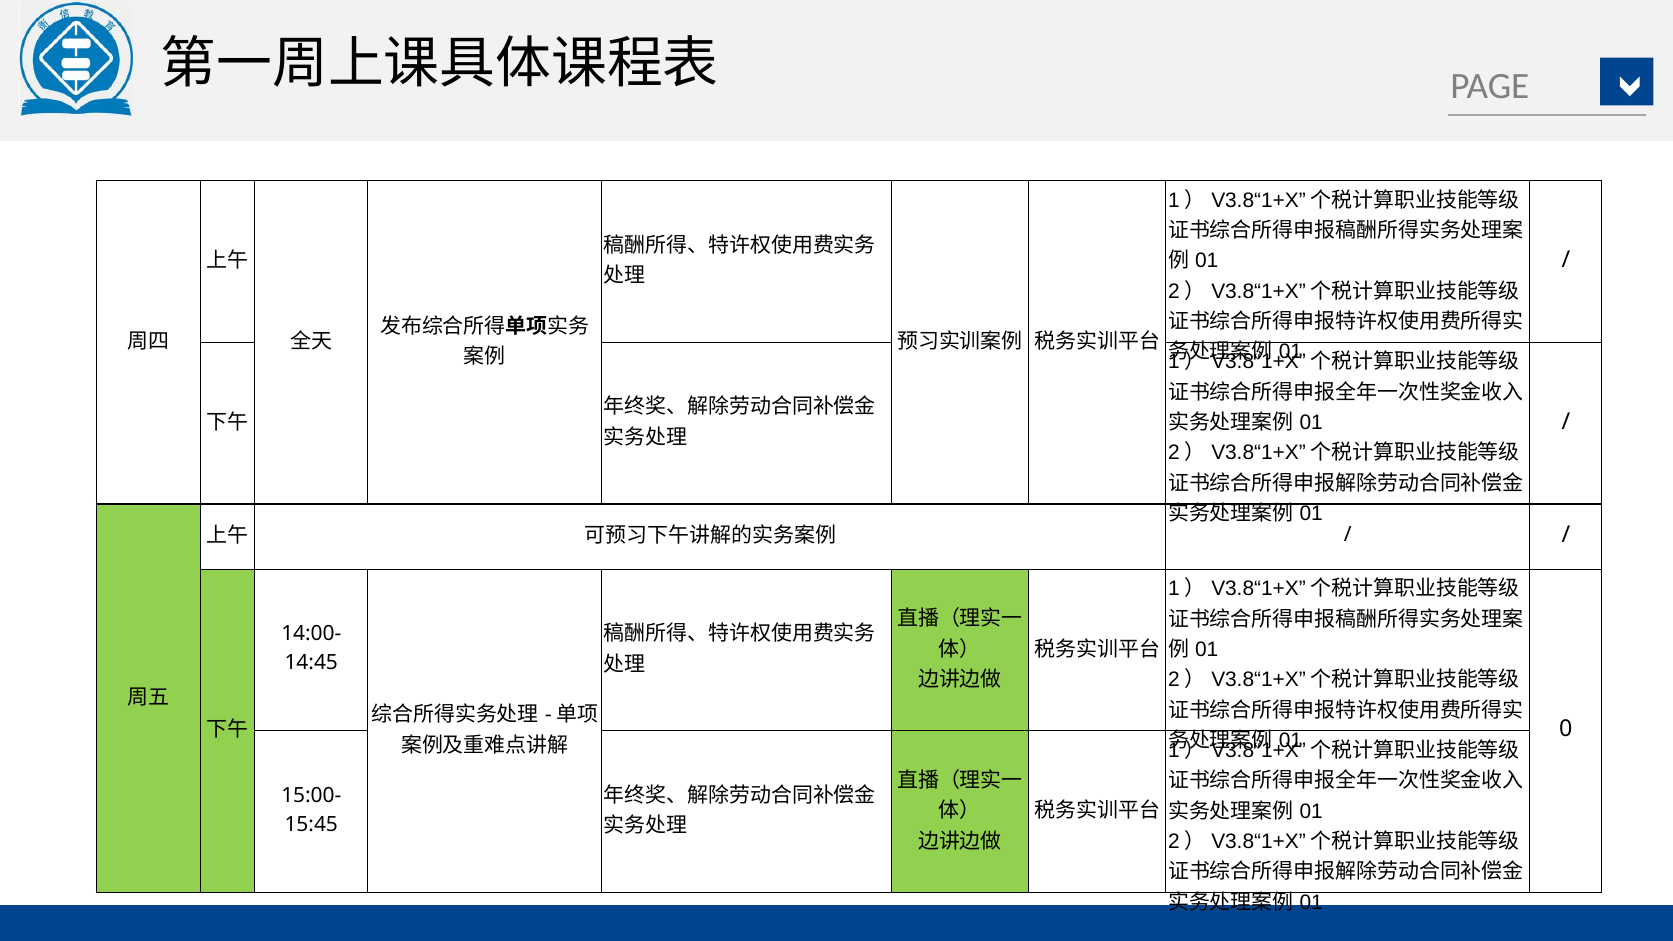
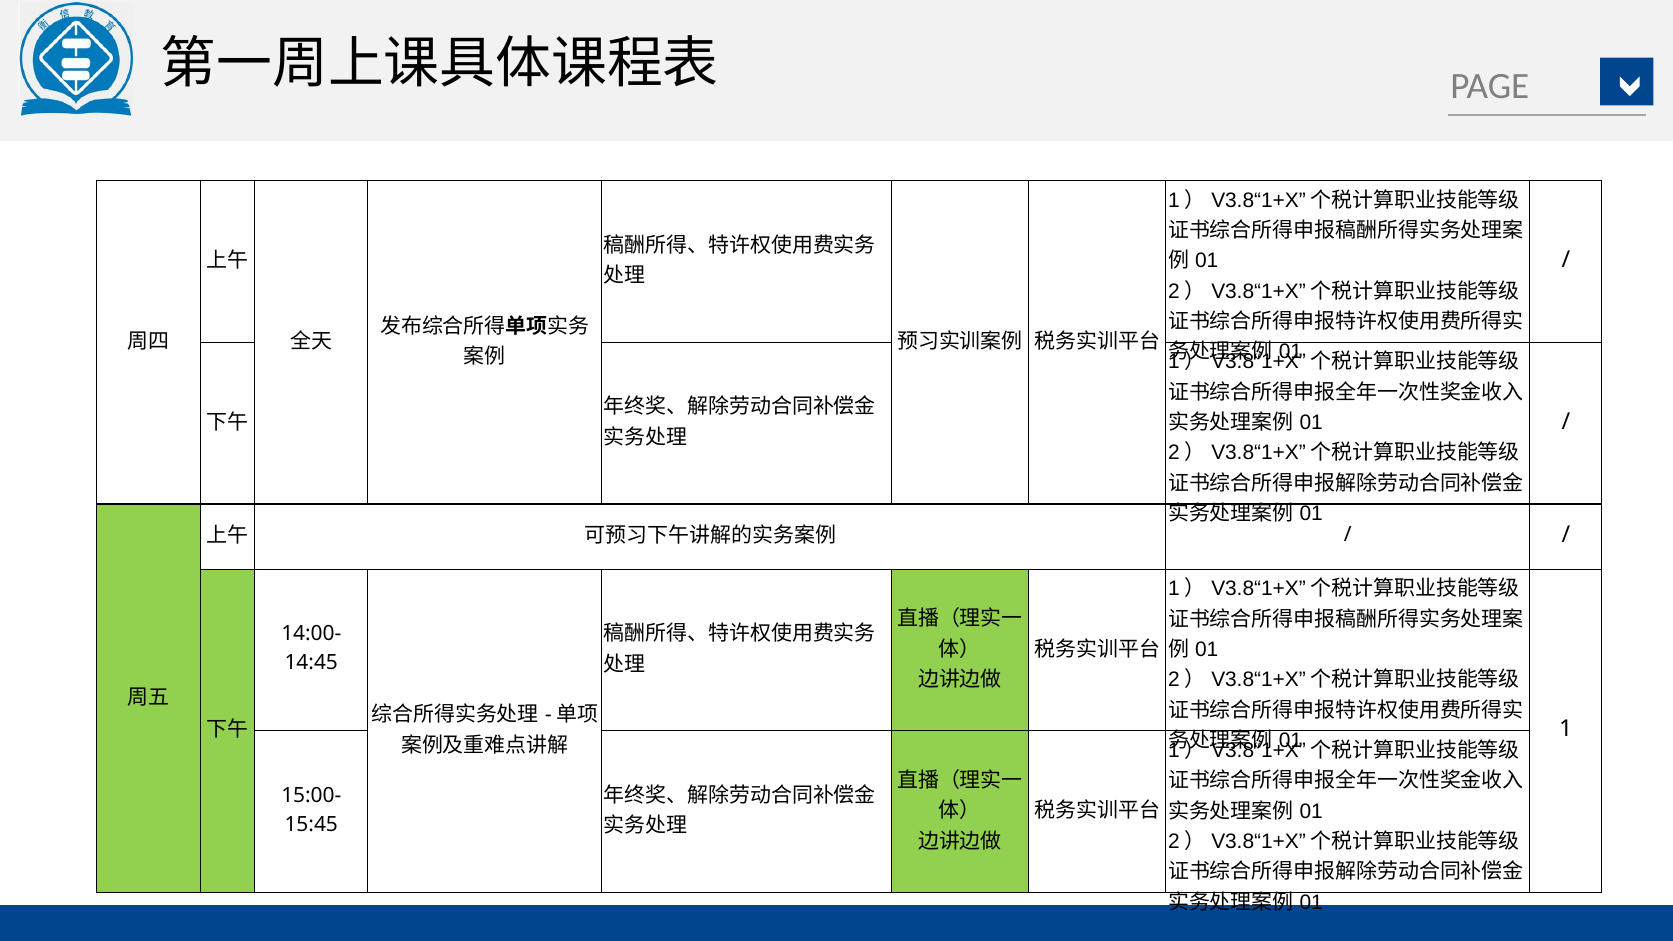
0: 0 -> 1
